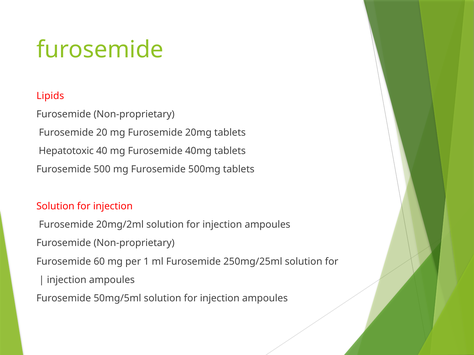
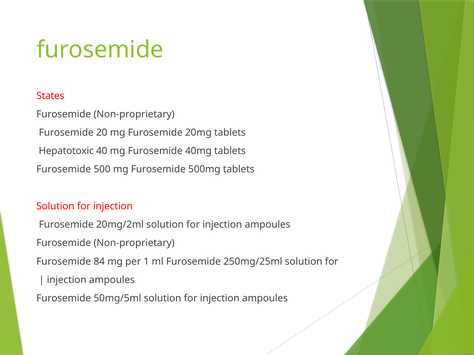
Lipids: Lipids -> States
60: 60 -> 84
